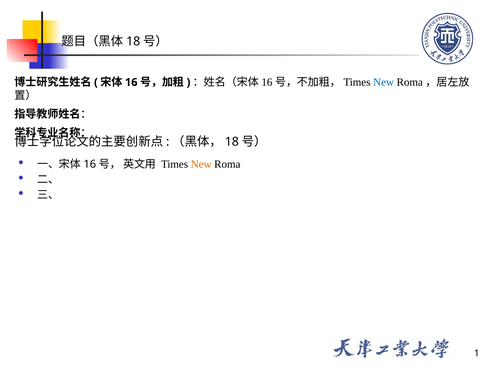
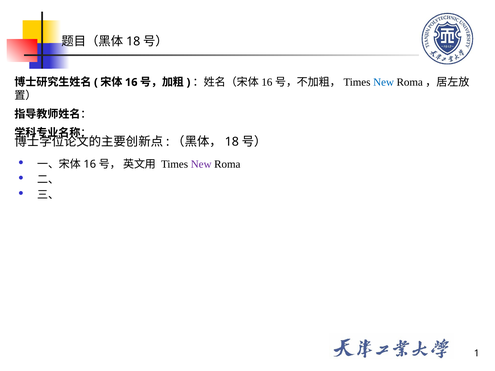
New at (201, 164) colour: orange -> purple
